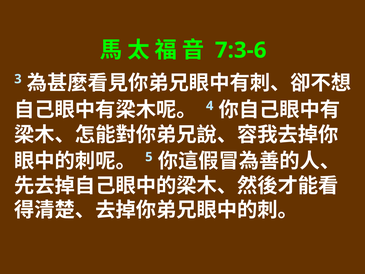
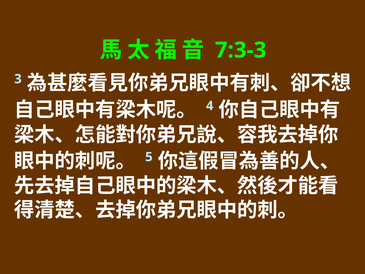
7:3-6: 7:3-6 -> 7:3-3
